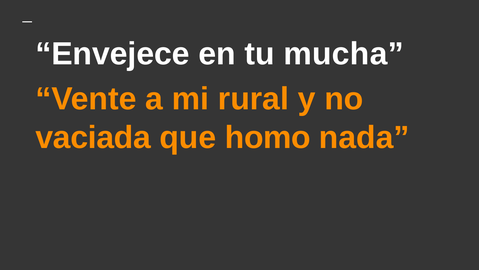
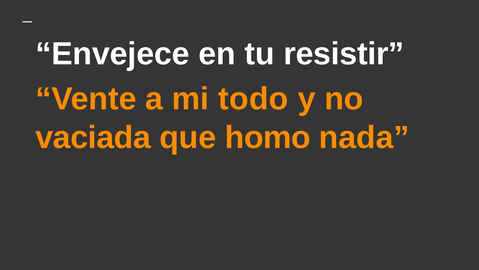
mucha: mucha -> resistir
rural: rural -> todo
